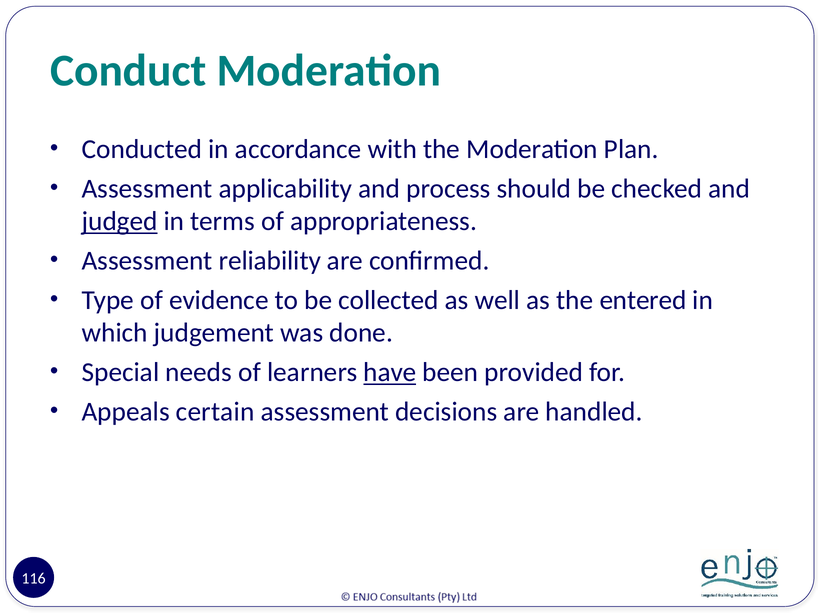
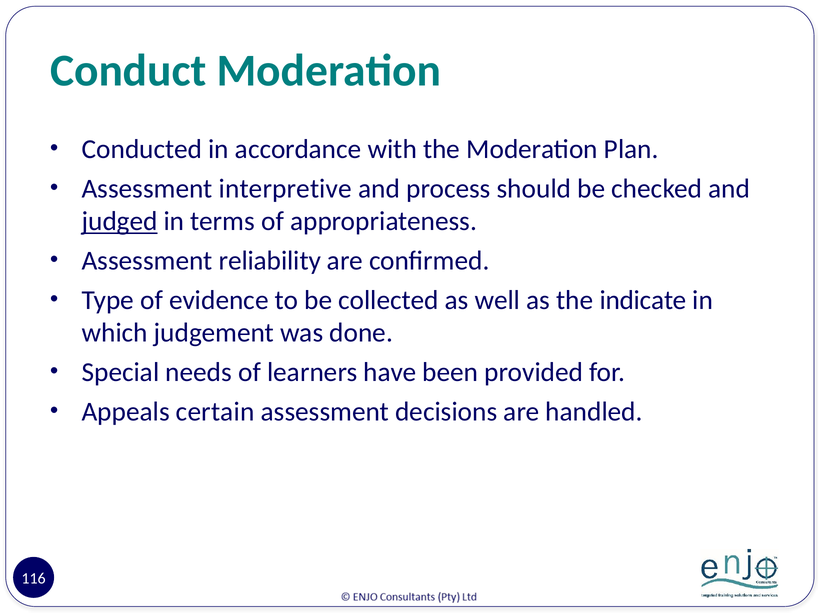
applicability: applicability -> interpretive
entered: entered -> indicate
have underline: present -> none
